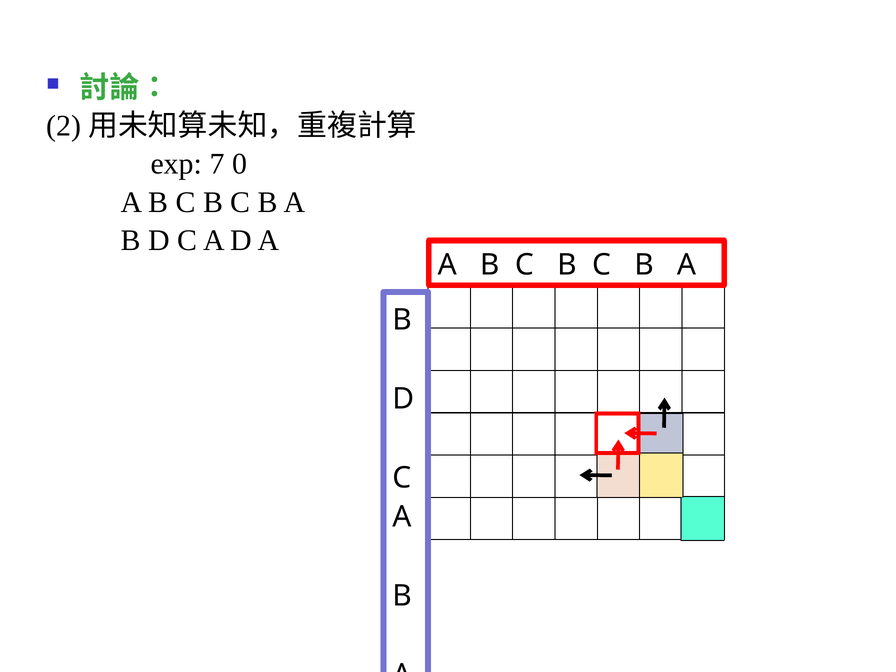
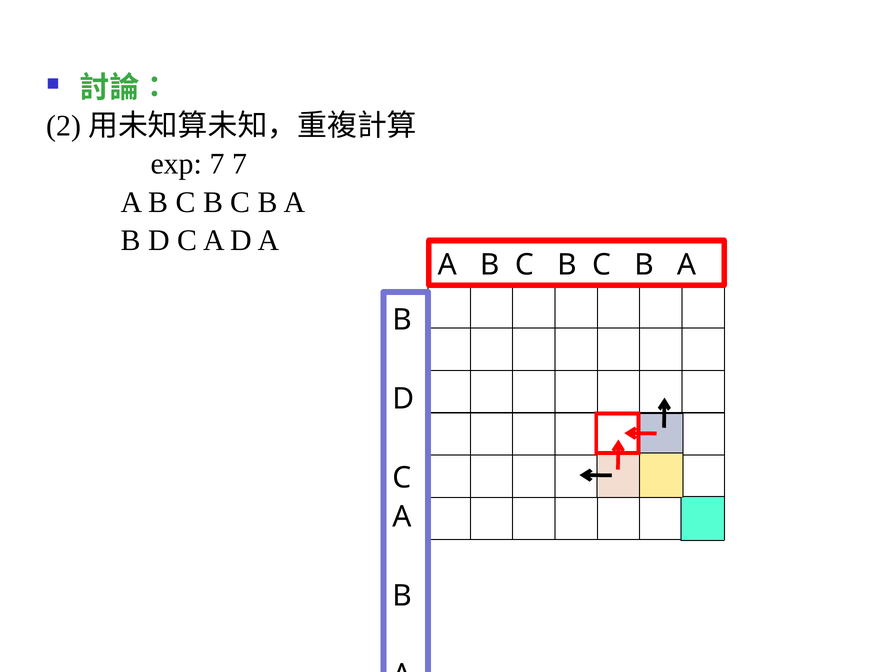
7 0: 0 -> 7
